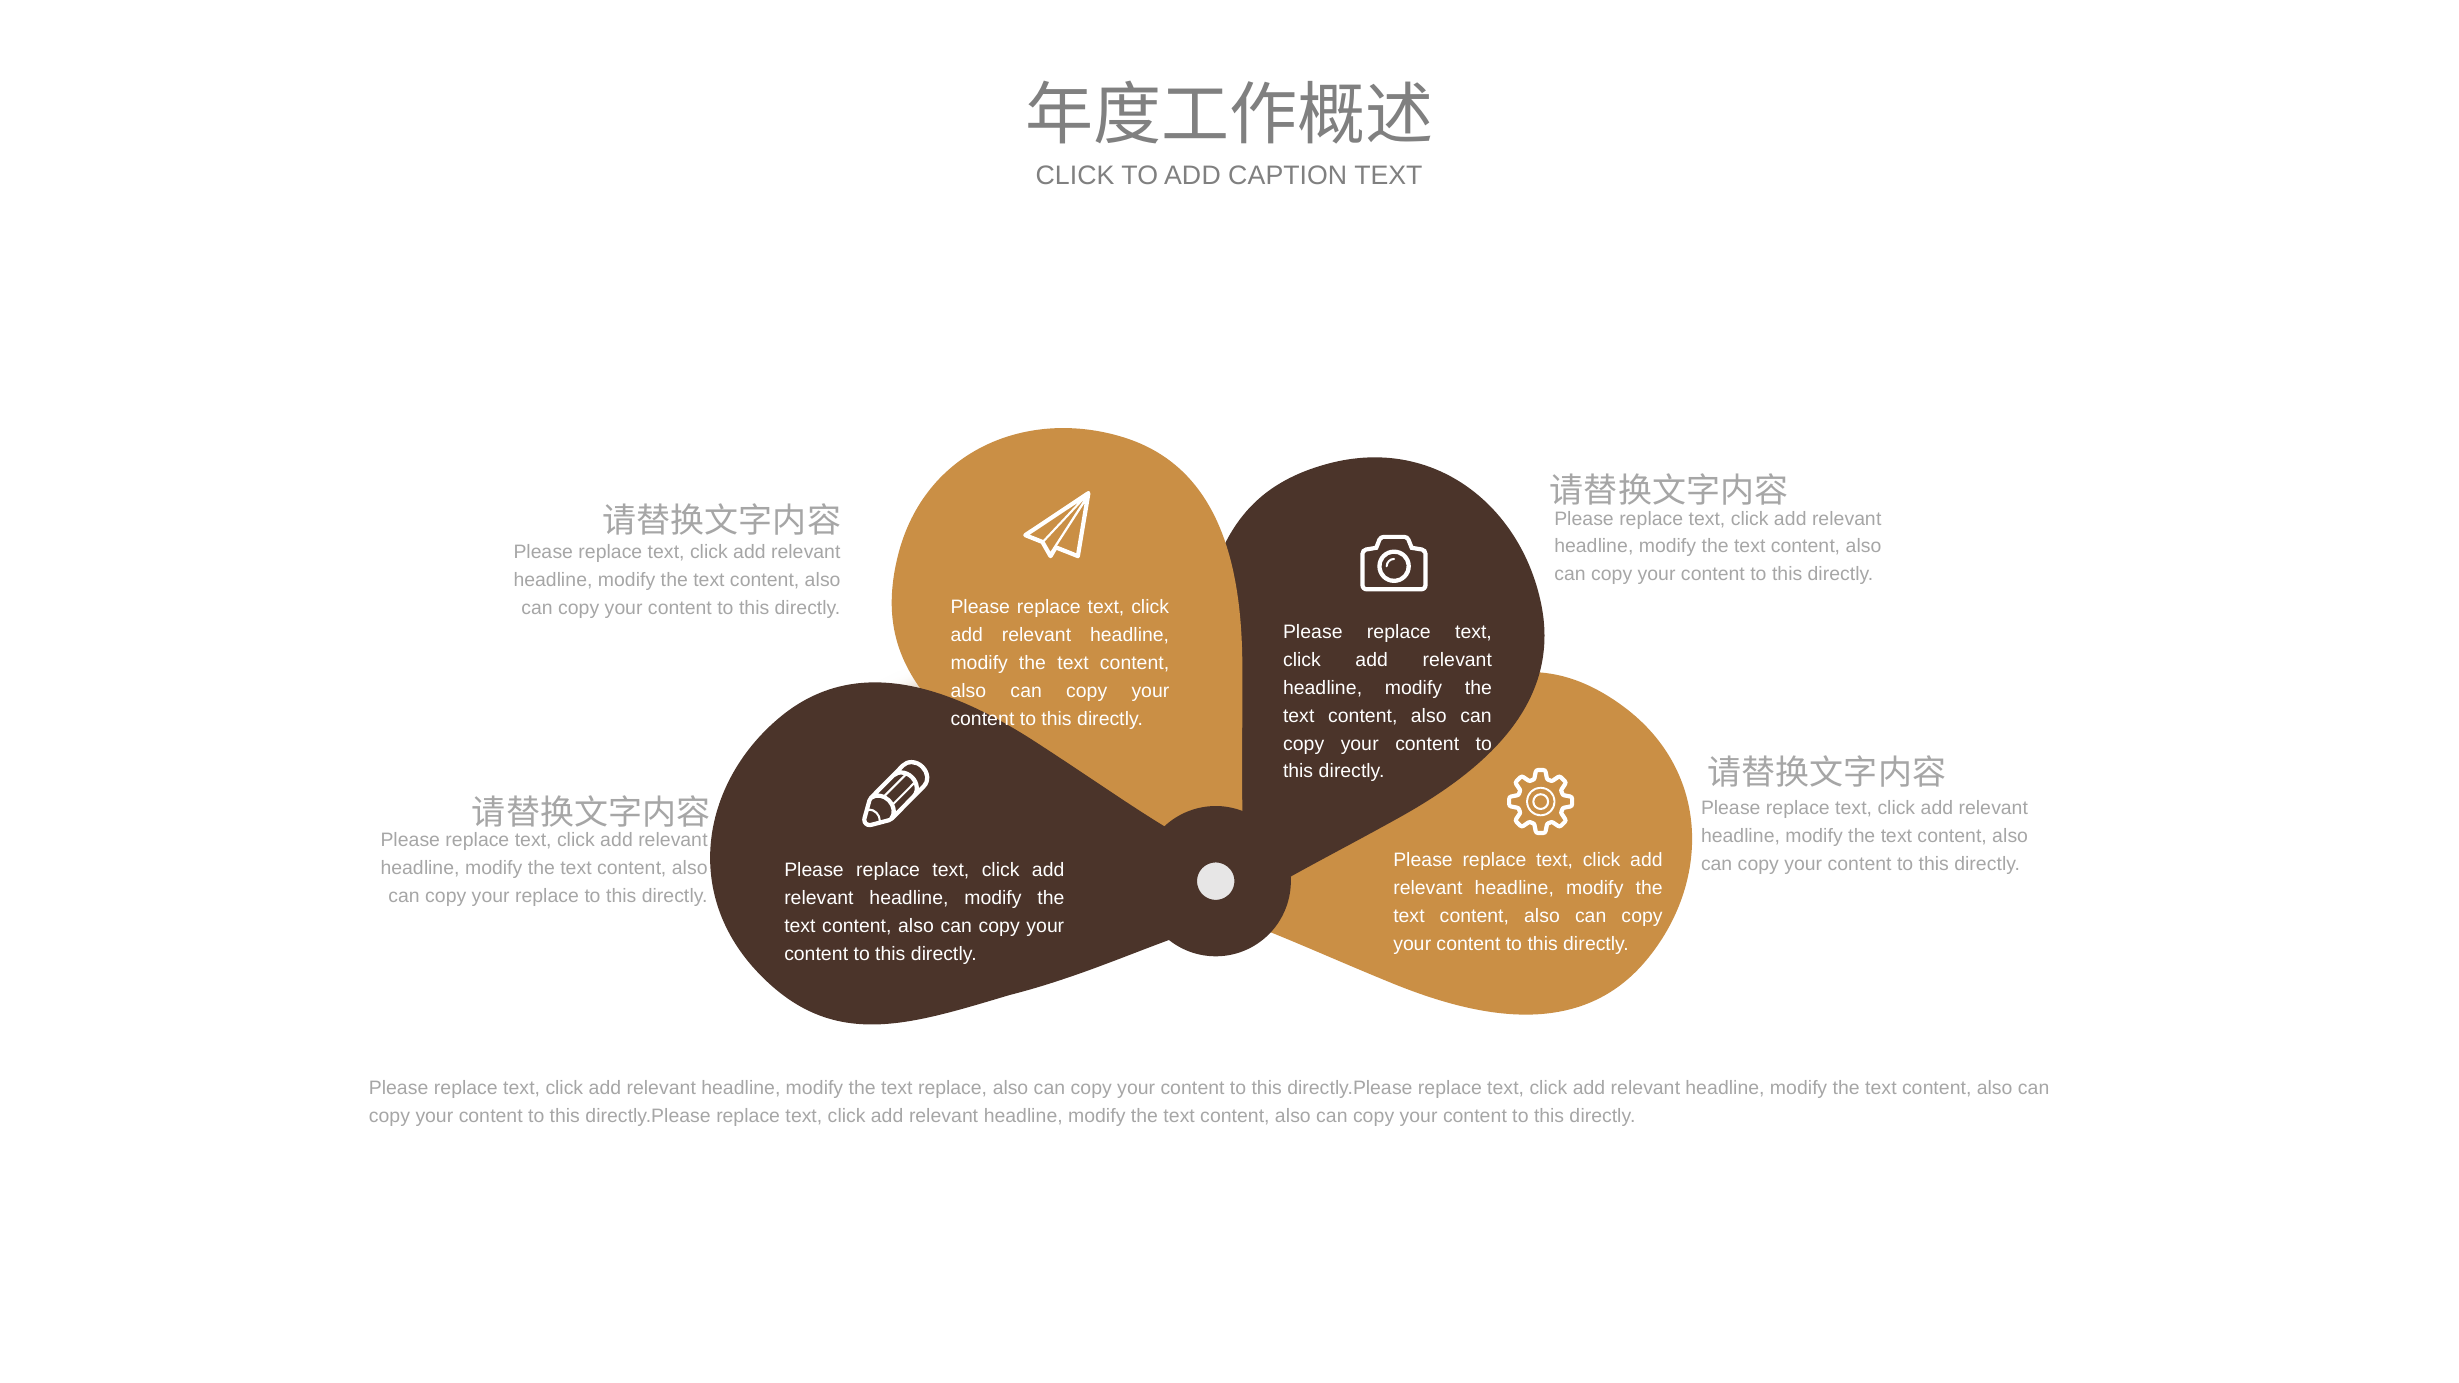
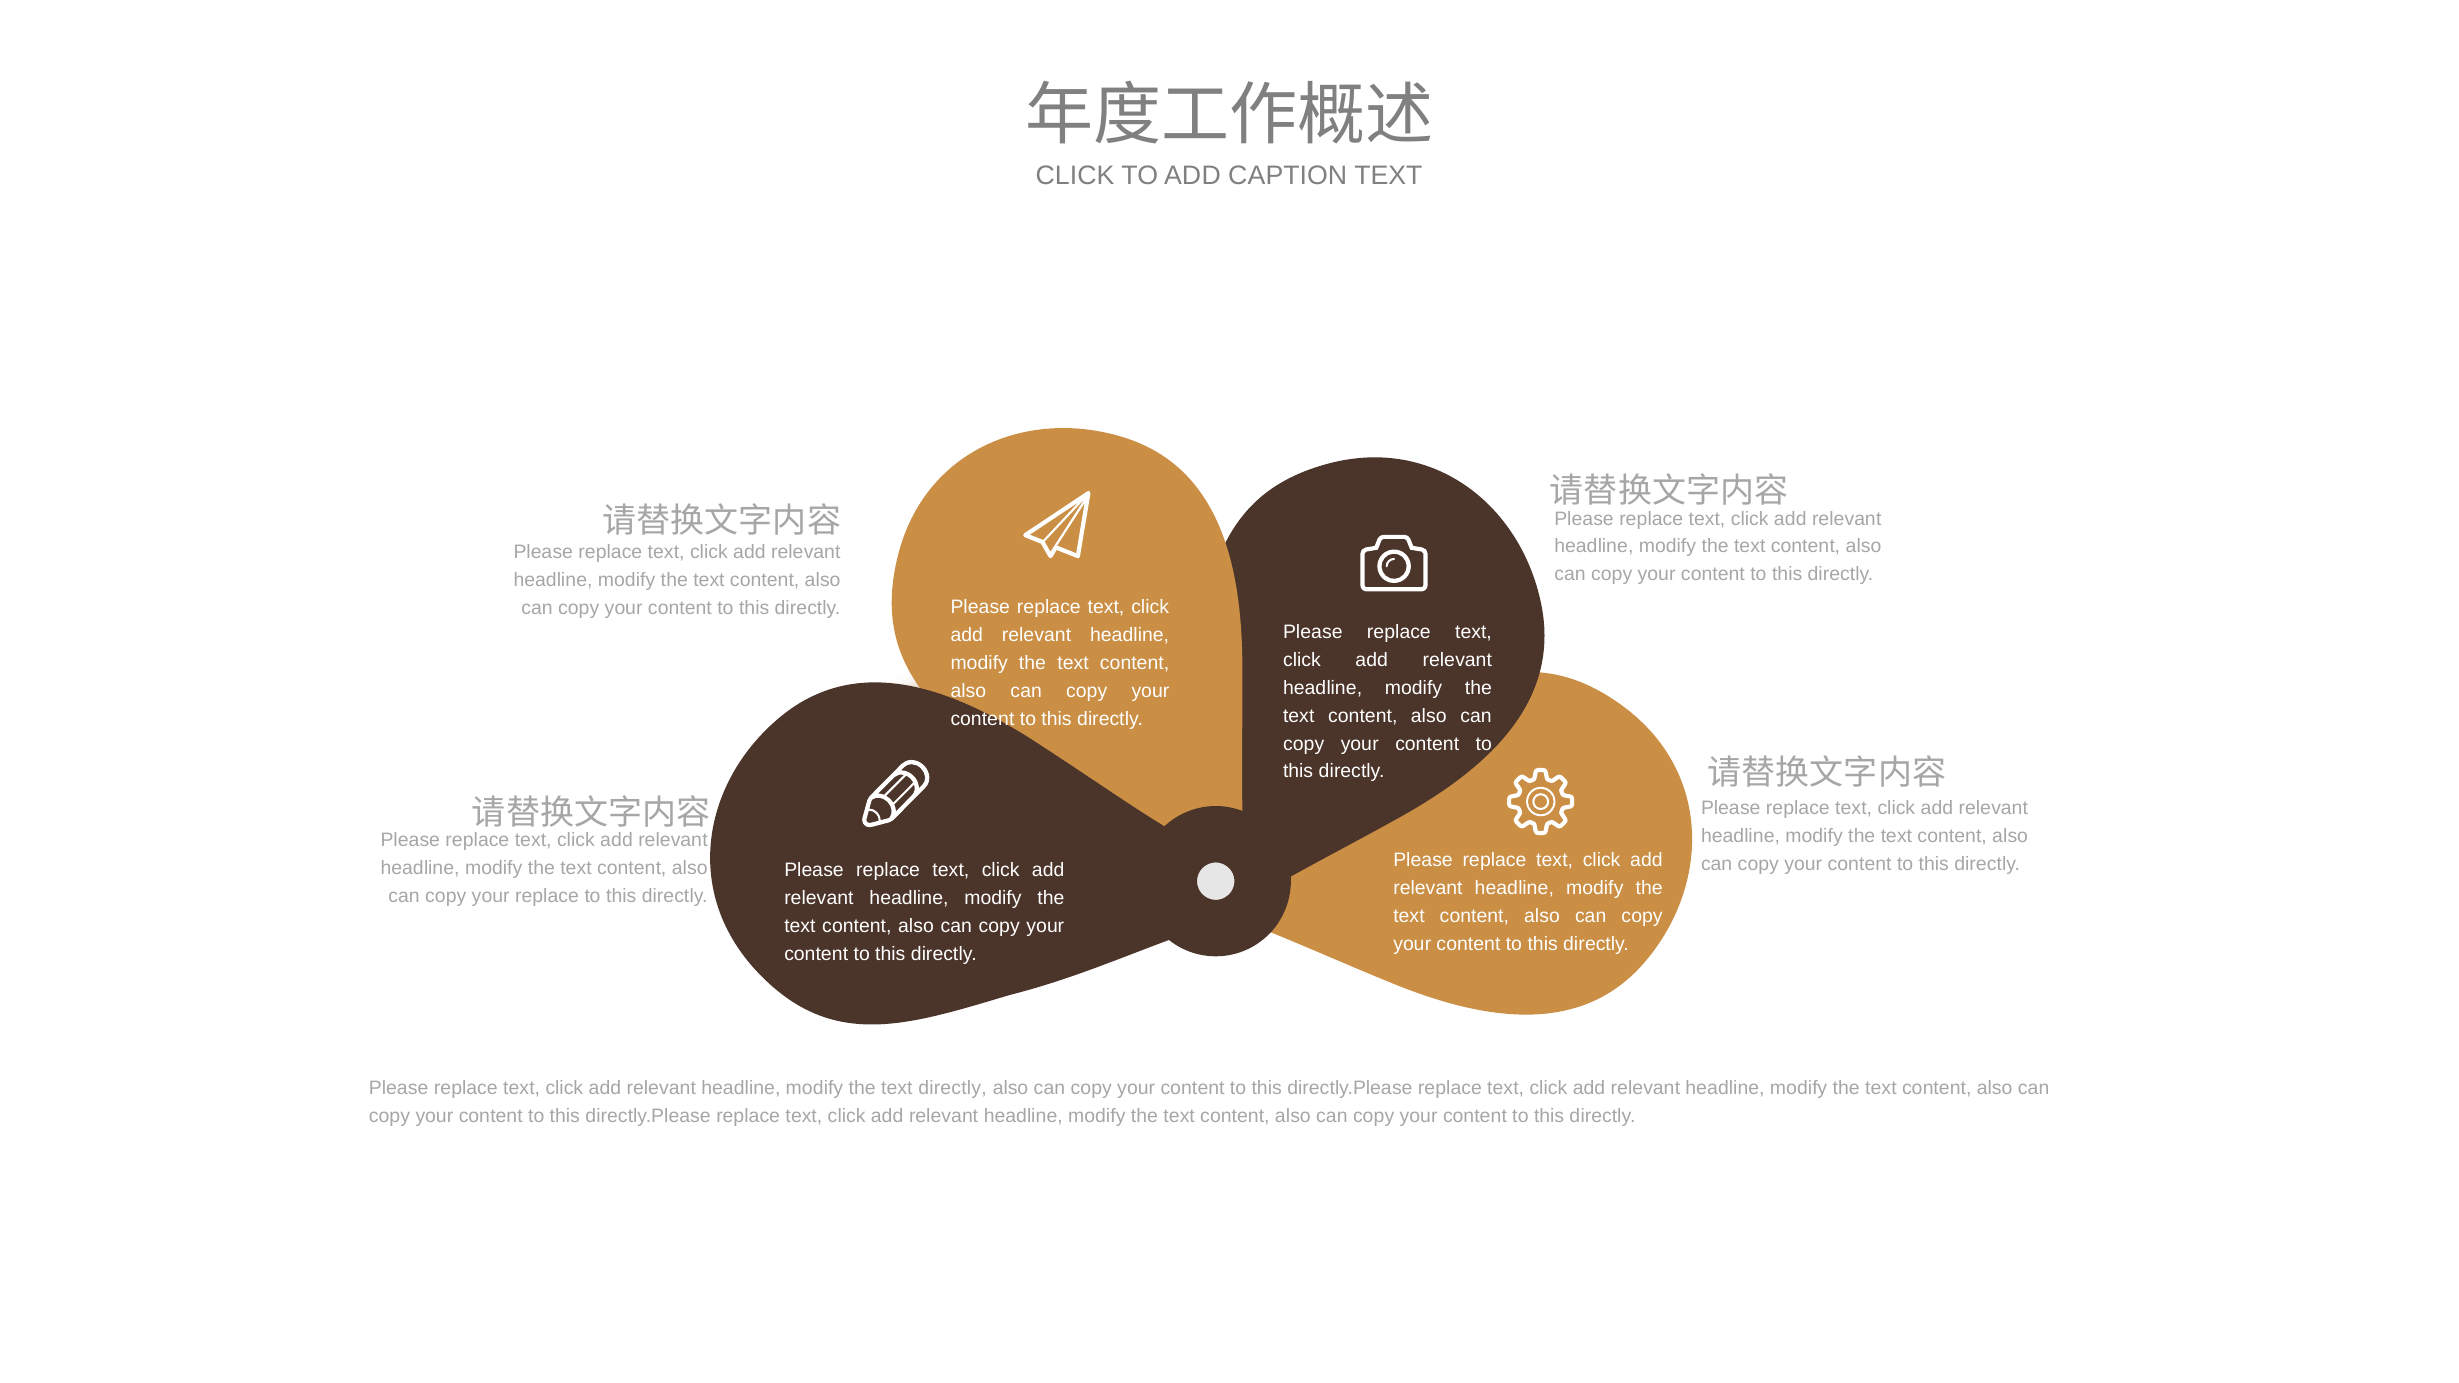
text replace: replace -> directly
